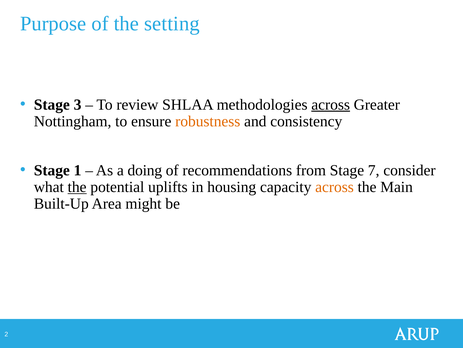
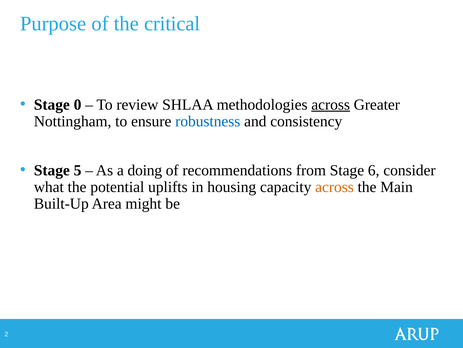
setting: setting -> critical
3: 3 -> 0
robustness colour: orange -> blue
1: 1 -> 5
7: 7 -> 6
the at (77, 187) underline: present -> none
